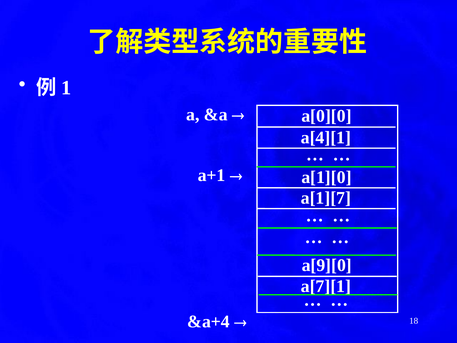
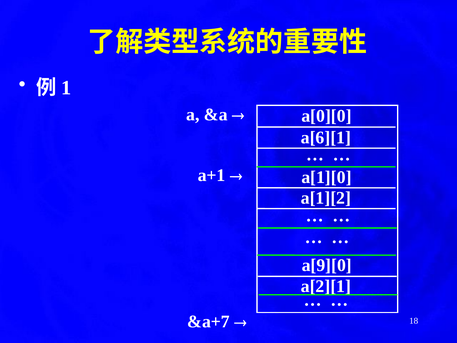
a[4][1: a[4][1 -> a[6][1
a[1][7: a[1][7 -> a[1][2
a[7][1: a[7][1 -> a[2][1
&a+4: &a+4 -> &a+7
